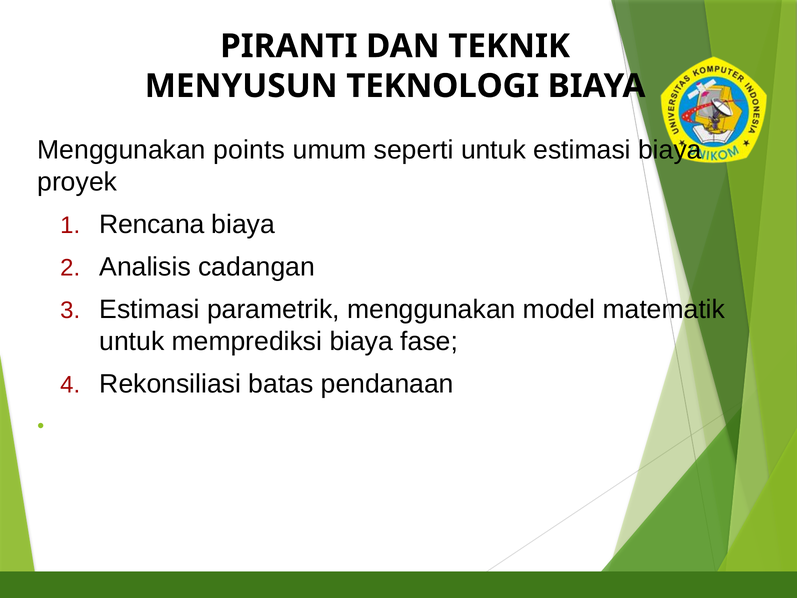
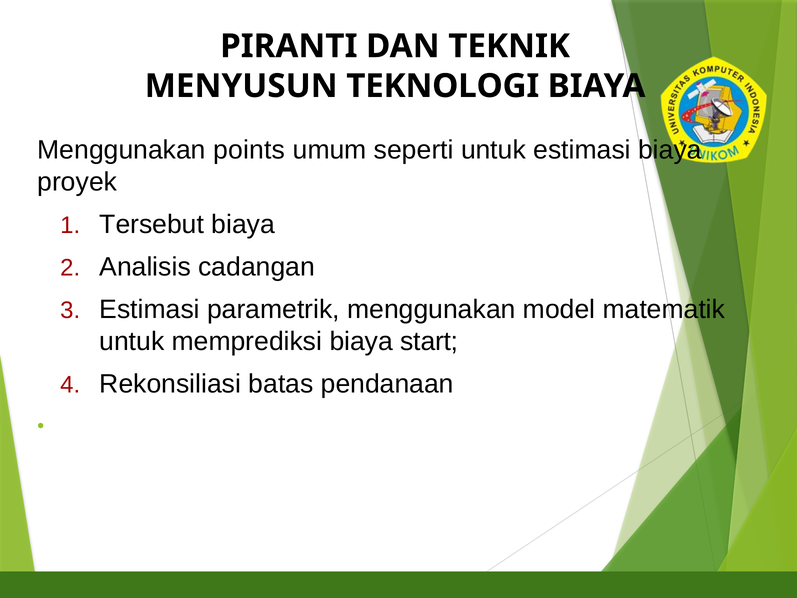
Rencana: Rencana -> Tersebut
fase: fase -> start
